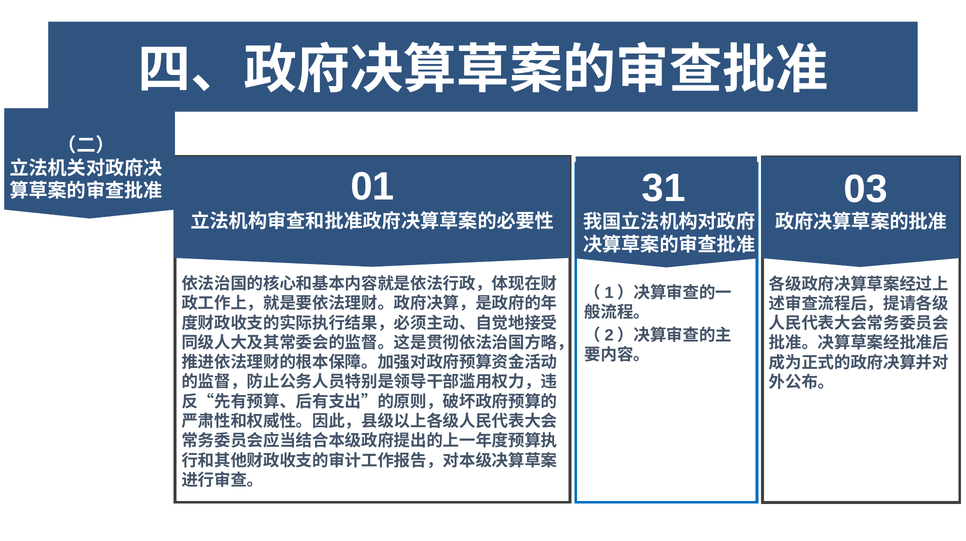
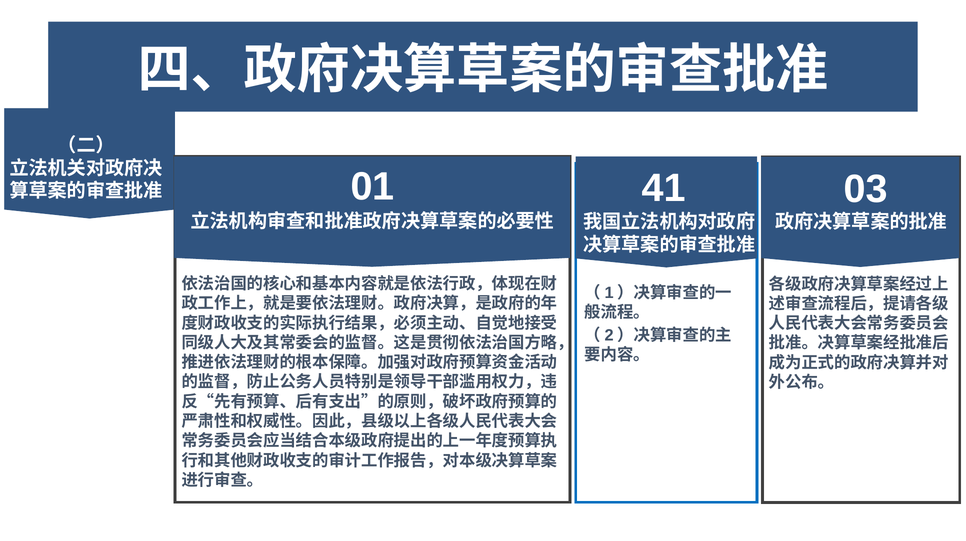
31: 31 -> 41
